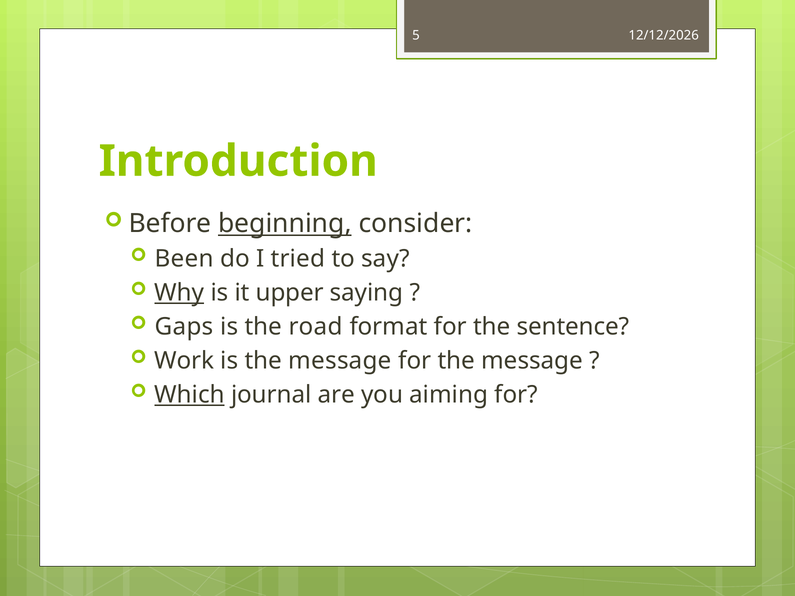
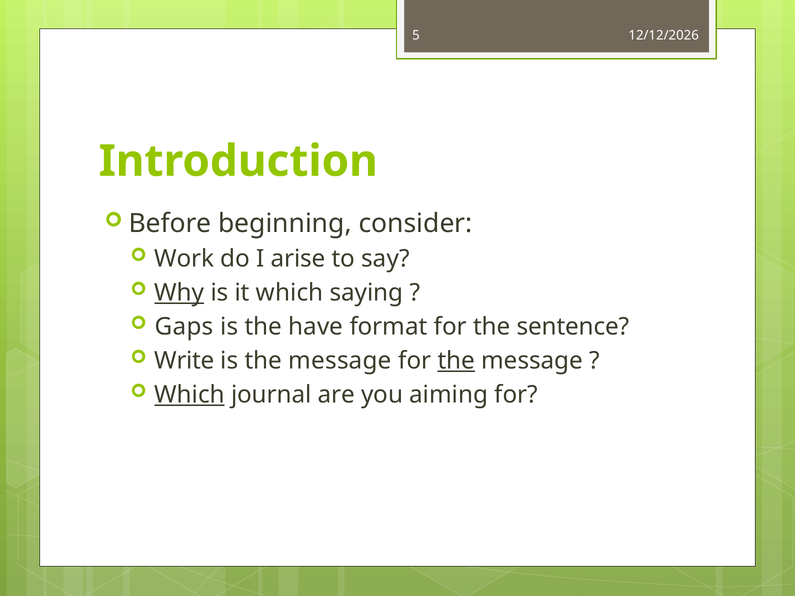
beginning underline: present -> none
Been: Been -> Work
tried: tried -> arise
it upper: upper -> which
road: road -> have
Work: Work -> Write
the at (456, 361) underline: none -> present
